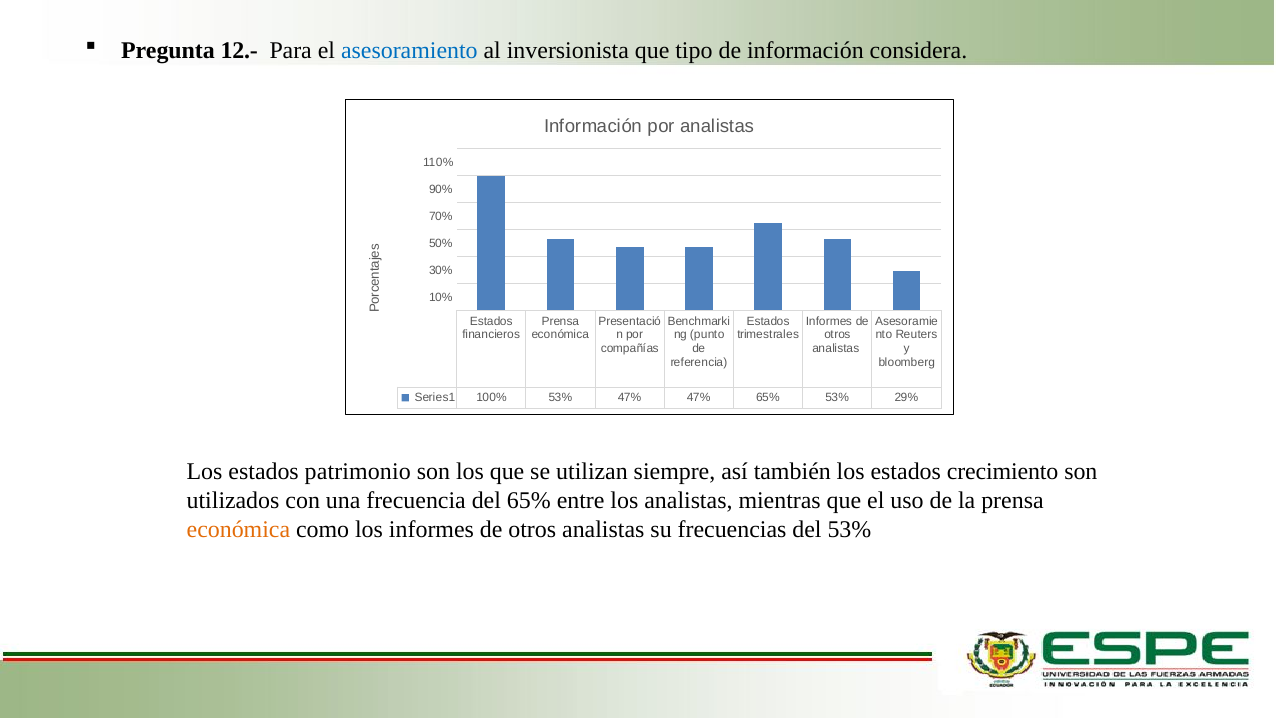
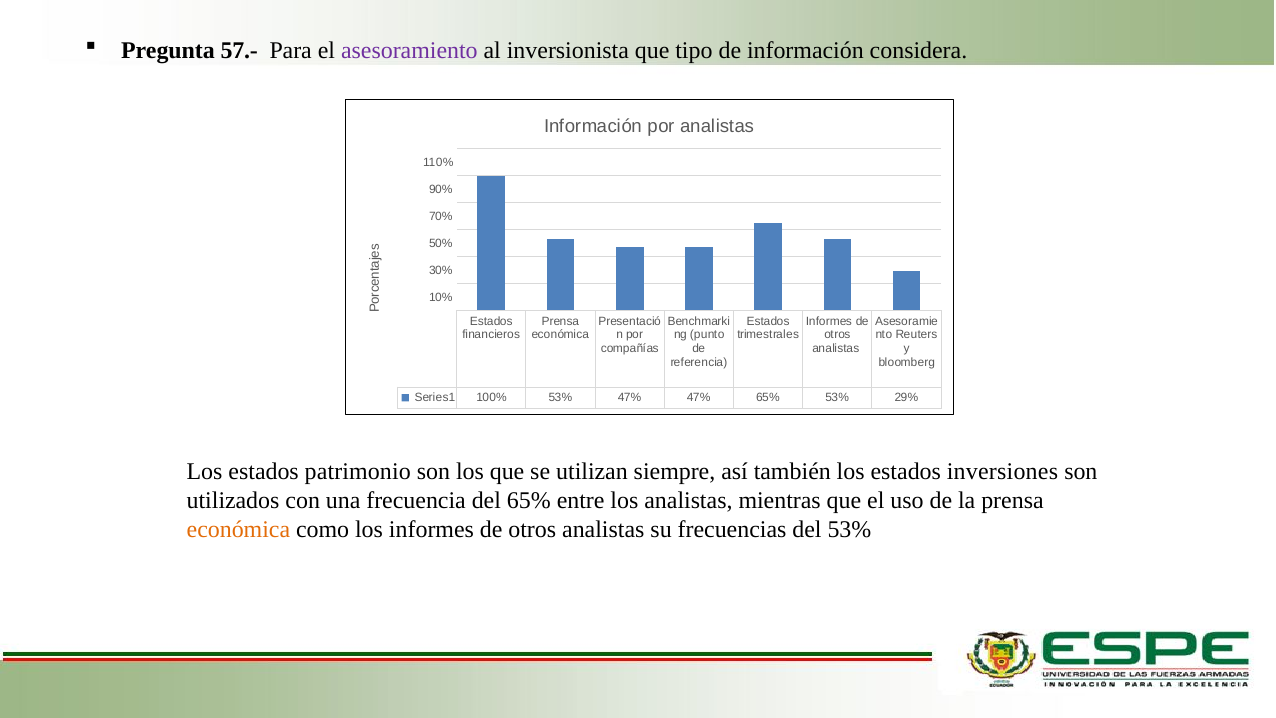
12.-: 12.- -> 57.-
asesoramiento colour: blue -> purple
crecimiento: crecimiento -> inversiones
